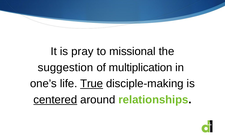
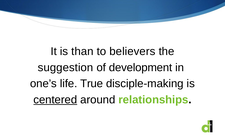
pray: pray -> than
missional: missional -> believers
multiplication: multiplication -> development
True underline: present -> none
